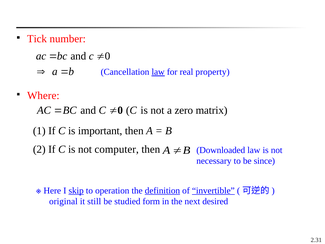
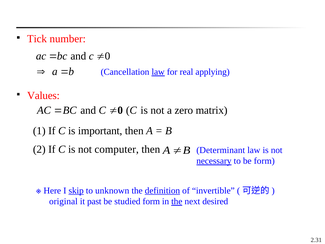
property: property -> applying
Where: Where -> Values
Downloaded: Downloaded -> Determinant
necessary underline: none -> present
be since: since -> form
operation: operation -> unknown
invertible underline: present -> none
still: still -> past
the at (177, 201) underline: none -> present
